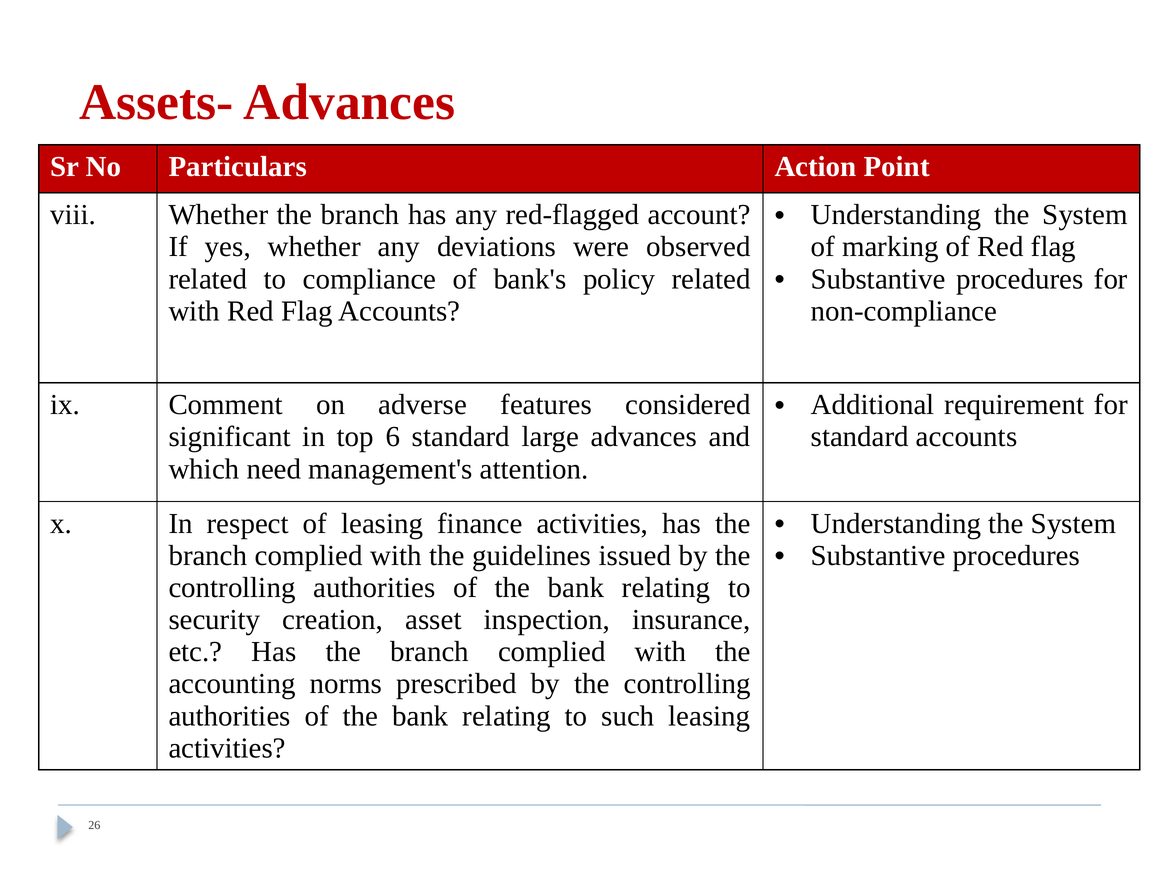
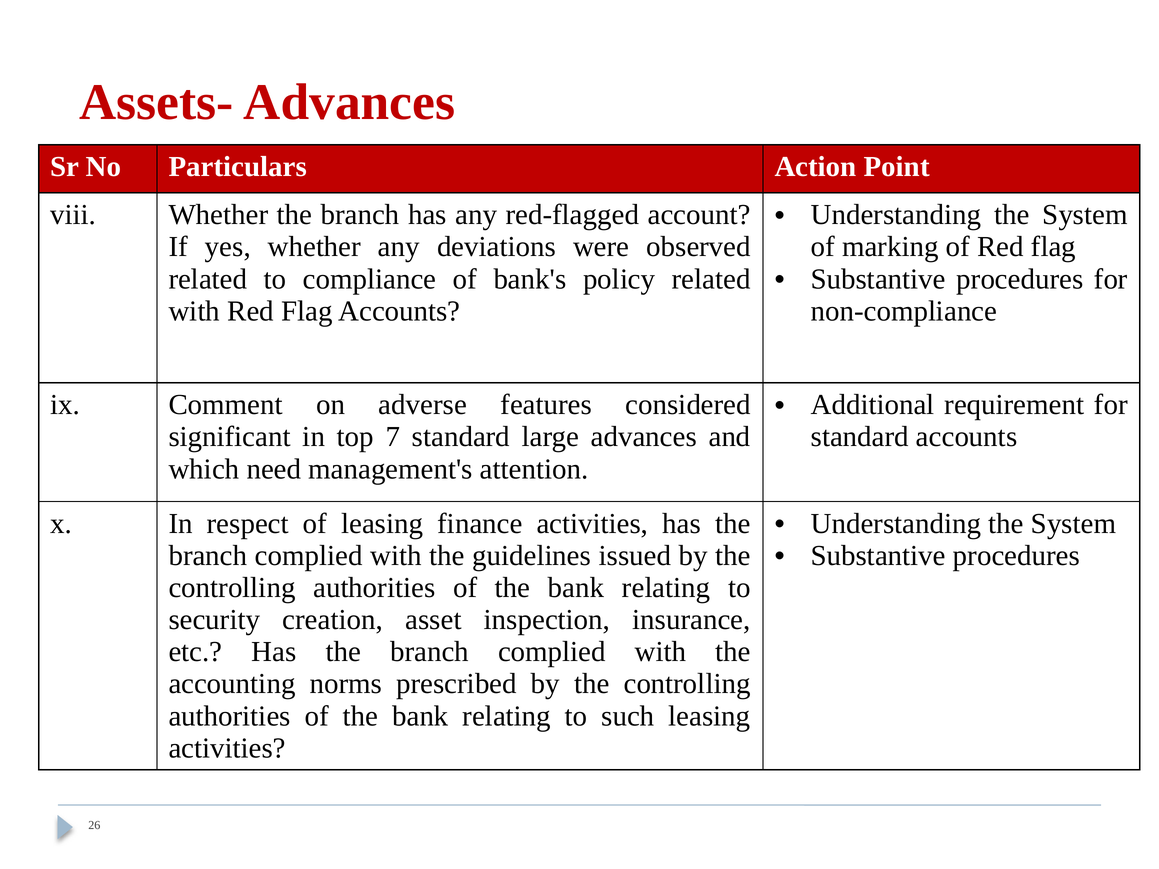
6: 6 -> 7
